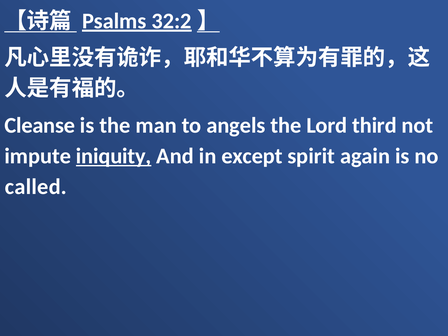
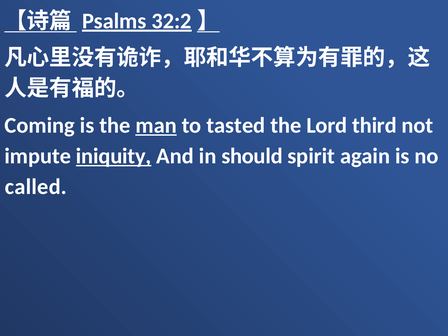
Cleanse: Cleanse -> Coming
man underline: none -> present
angels: angels -> tasted
except: except -> should
